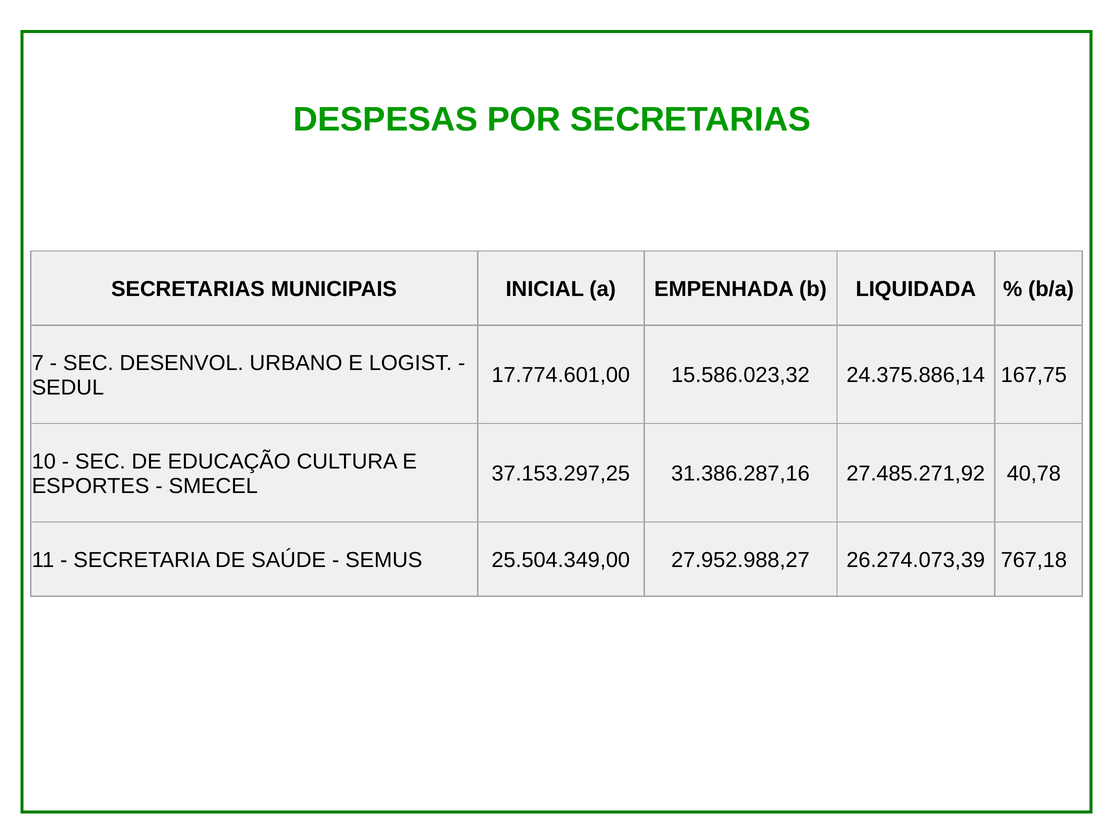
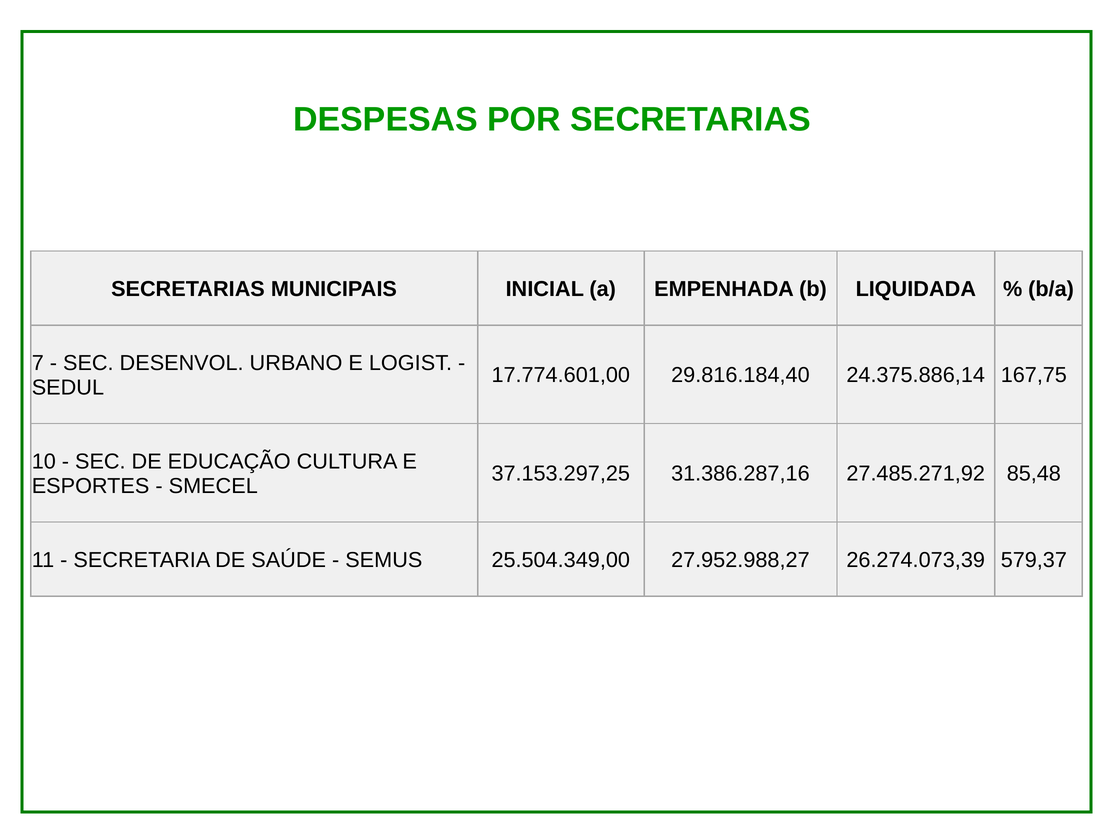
15.586.023,32: 15.586.023,32 -> 29.816.184,40
40,78: 40,78 -> 85,48
767,18: 767,18 -> 579,37
